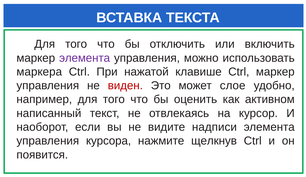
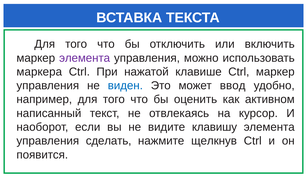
виден colour: red -> blue
слое: слое -> ввод
надписи: надписи -> клавишу
курсора: курсора -> сделать
